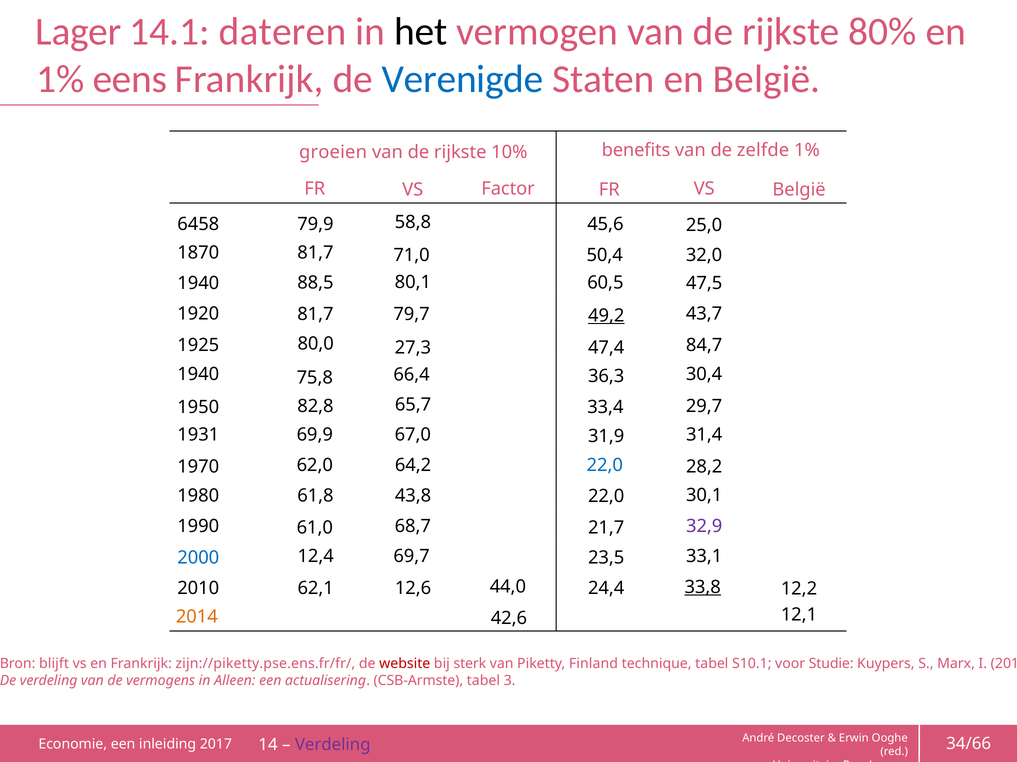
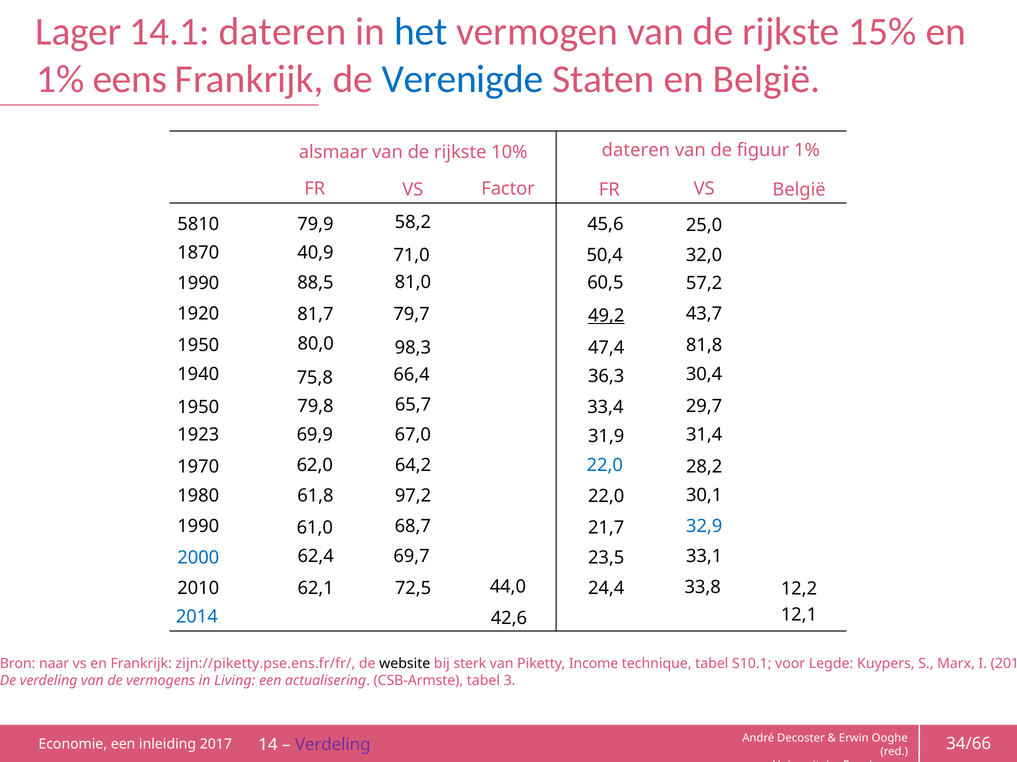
het colour: black -> blue
80%: 80% -> 15%
groeien: groeien -> alsmaar
10% benefits: benefits -> dateren
zelfde: zelfde -> figuur
58,8: 58,8 -> 58,2
6458: 6458 -> 5810
81,7 at (315, 253): 81,7 -> 40,9
80,1: 80,1 -> 81,0
1940 at (198, 284): 1940 -> 1990
47,5: 47,5 -> 57,2
1925 at (198, 346): 1925 -> 1950
84,7: 84,7 -> 81,8
27,3: 27,3 -> 98,3
82,8: 82,8 -> 79,8
1931: 1931 -> 1923
43,8: 43,8 -> 97,2
32,9 colour: purple -> blue
12,4: 12,4 -> 62,4
12,6: 12,6 -> 72,5
33,8 underline: present -> none
2014 colour: orange -> blue
blijft: blijft -> naar
website colour: red -> black
Finland: Finland -> Income
Studie: Studie -> Legde
Alleen: Alleen -> Living
